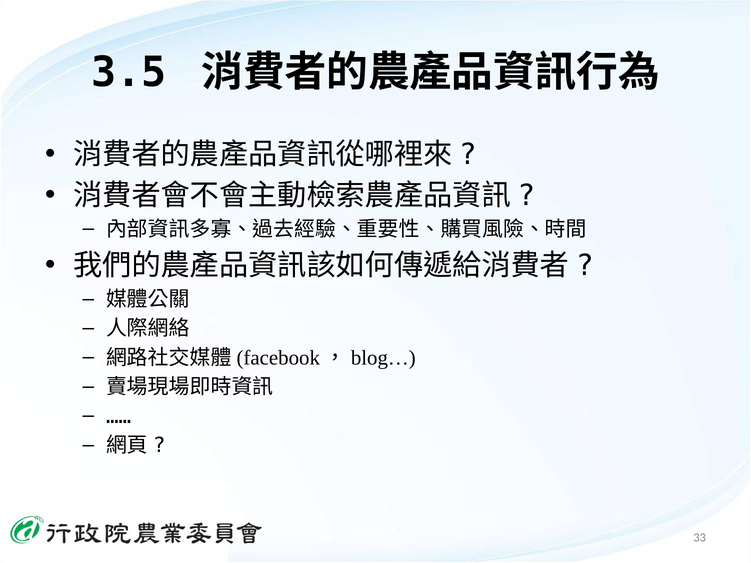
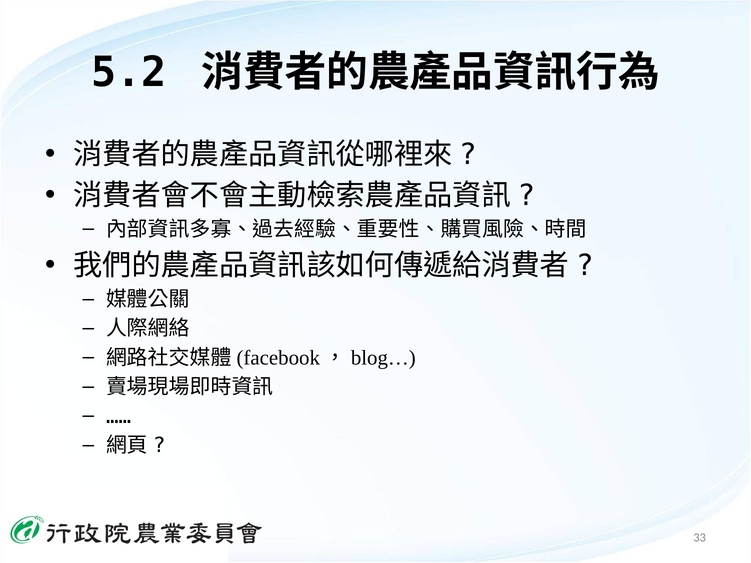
3.5: 3.5 -> 5.2
